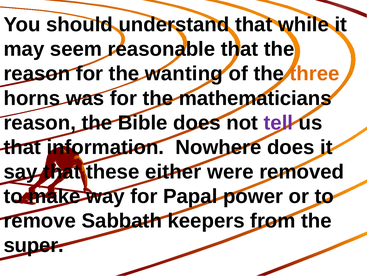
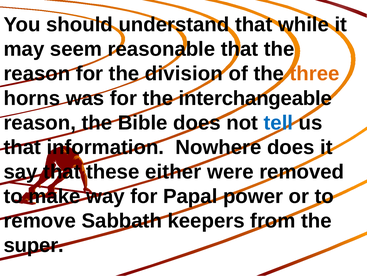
wanting: wanting -> division
mathematicians: mathematicians -> interchangeable
tell colour: purple -> blue
